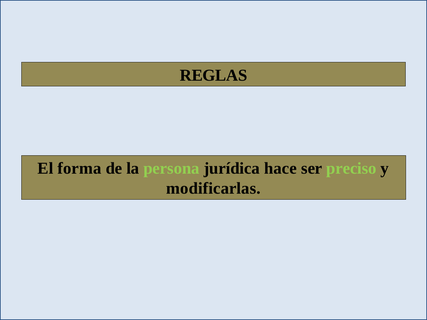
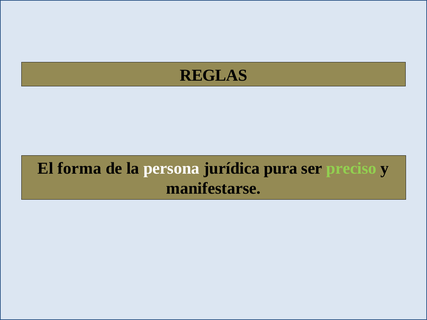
persona colour: light green -> white
hace: hace -> pura
modificarlas: modificarlas -> manifestarse
